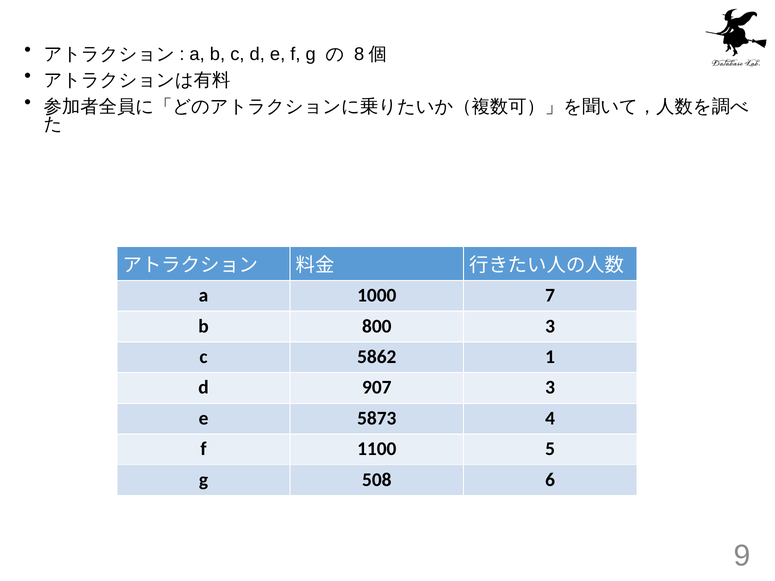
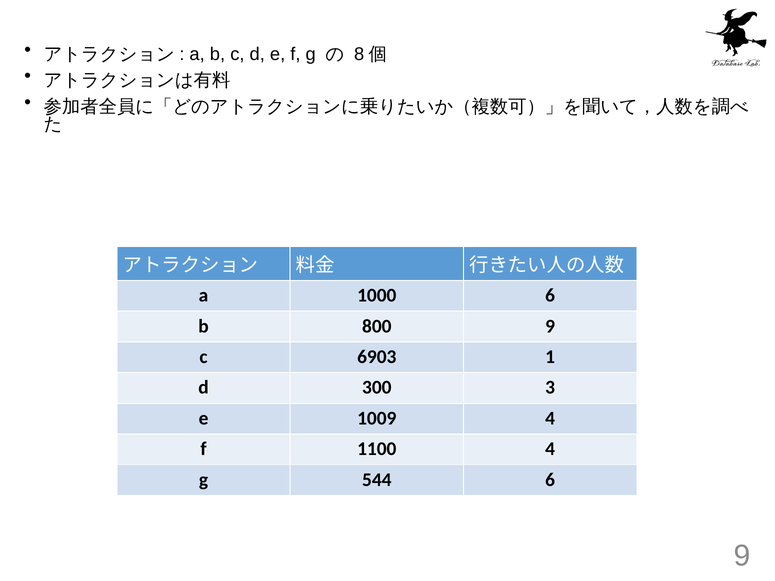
1000 7: 7 -> 6
800 3: 3 -> 9
5862: 5862 -> 6903
907: 907 -> 300
5873: 5873 -> 1009
1100 5: 5 -> 4
508: 508 -> 544
